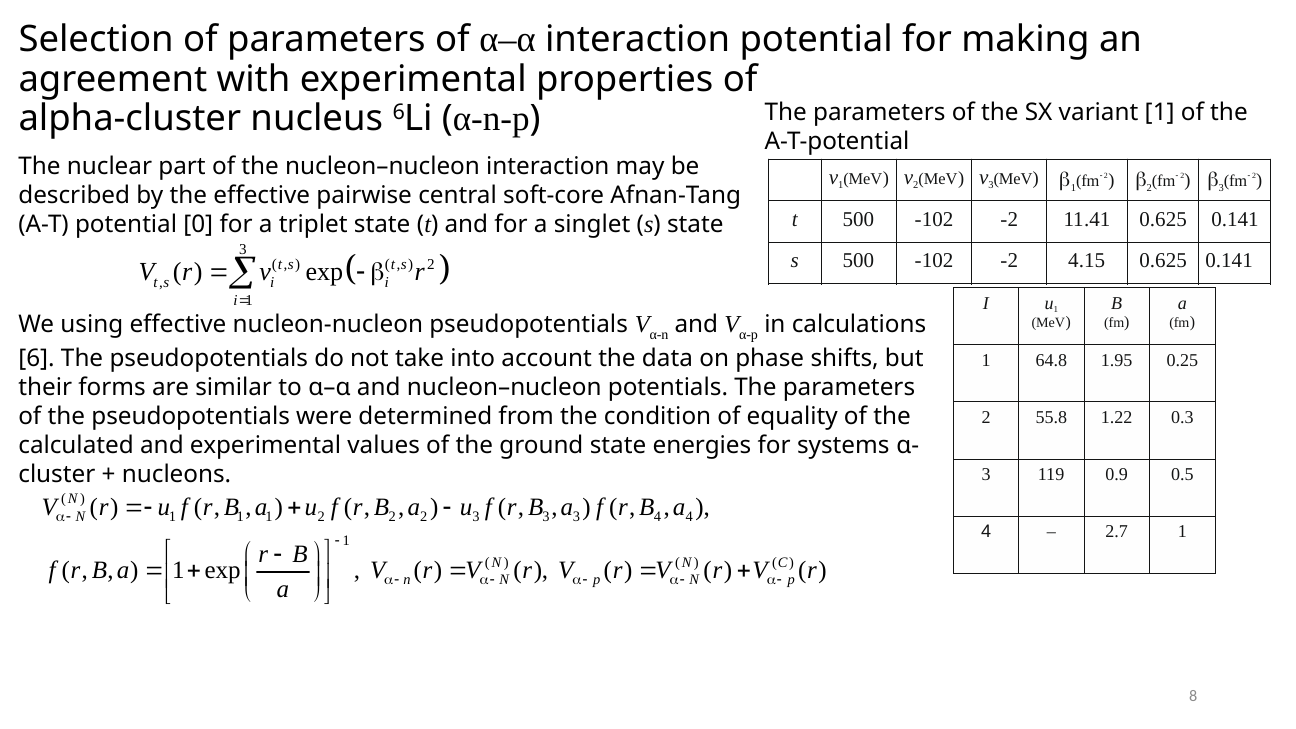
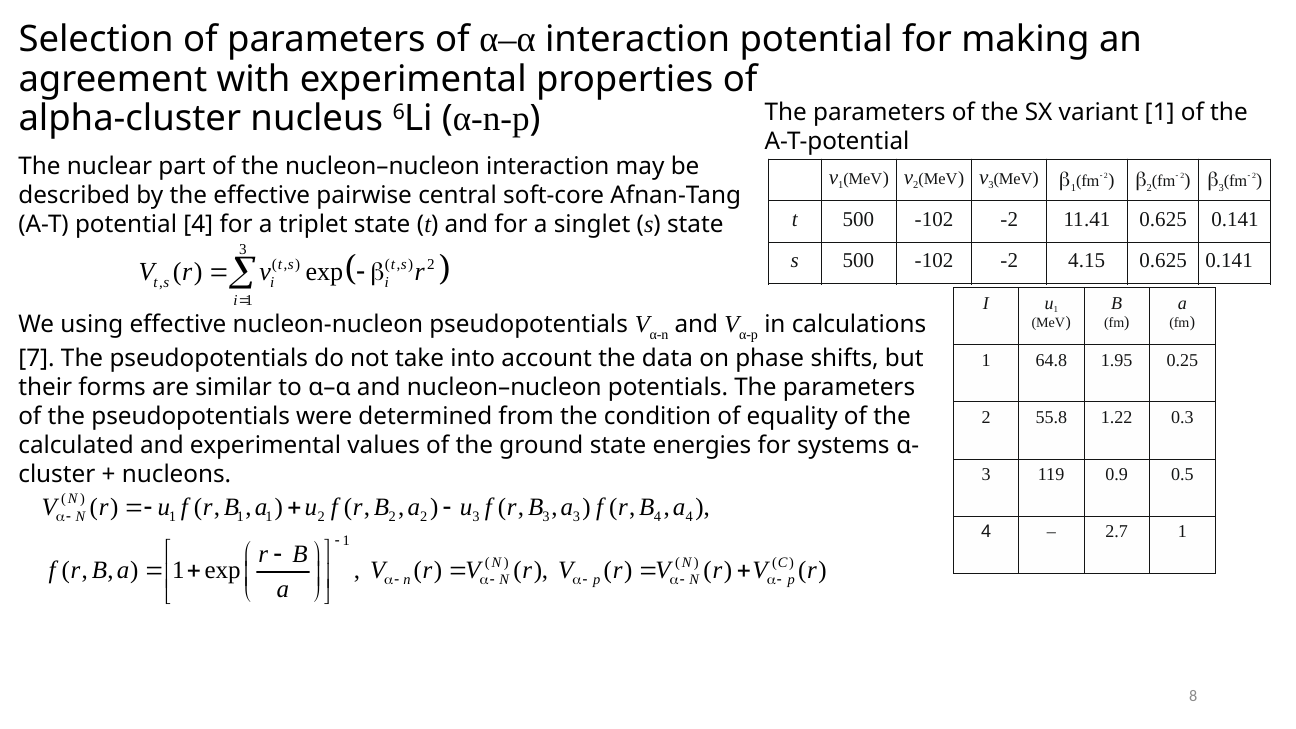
potential 0: 0 -> 4
6: 6 -> 7
